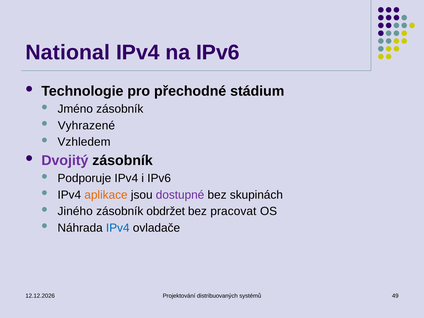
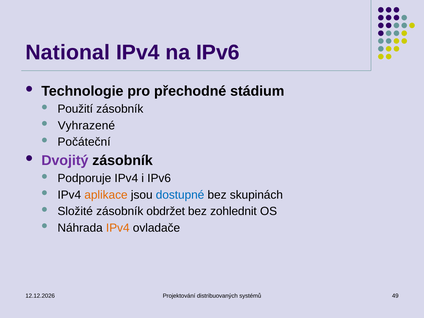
Jméno: Jméno -> Použití
Vzhledem: Vzhledem -> Počáteční
dostupné colour: purple -> blue
Jiného: Jiného -> Složité
pracovat: pracovat -> zohlednit
IPv4 at (118, 228) colour: blue -> orange
